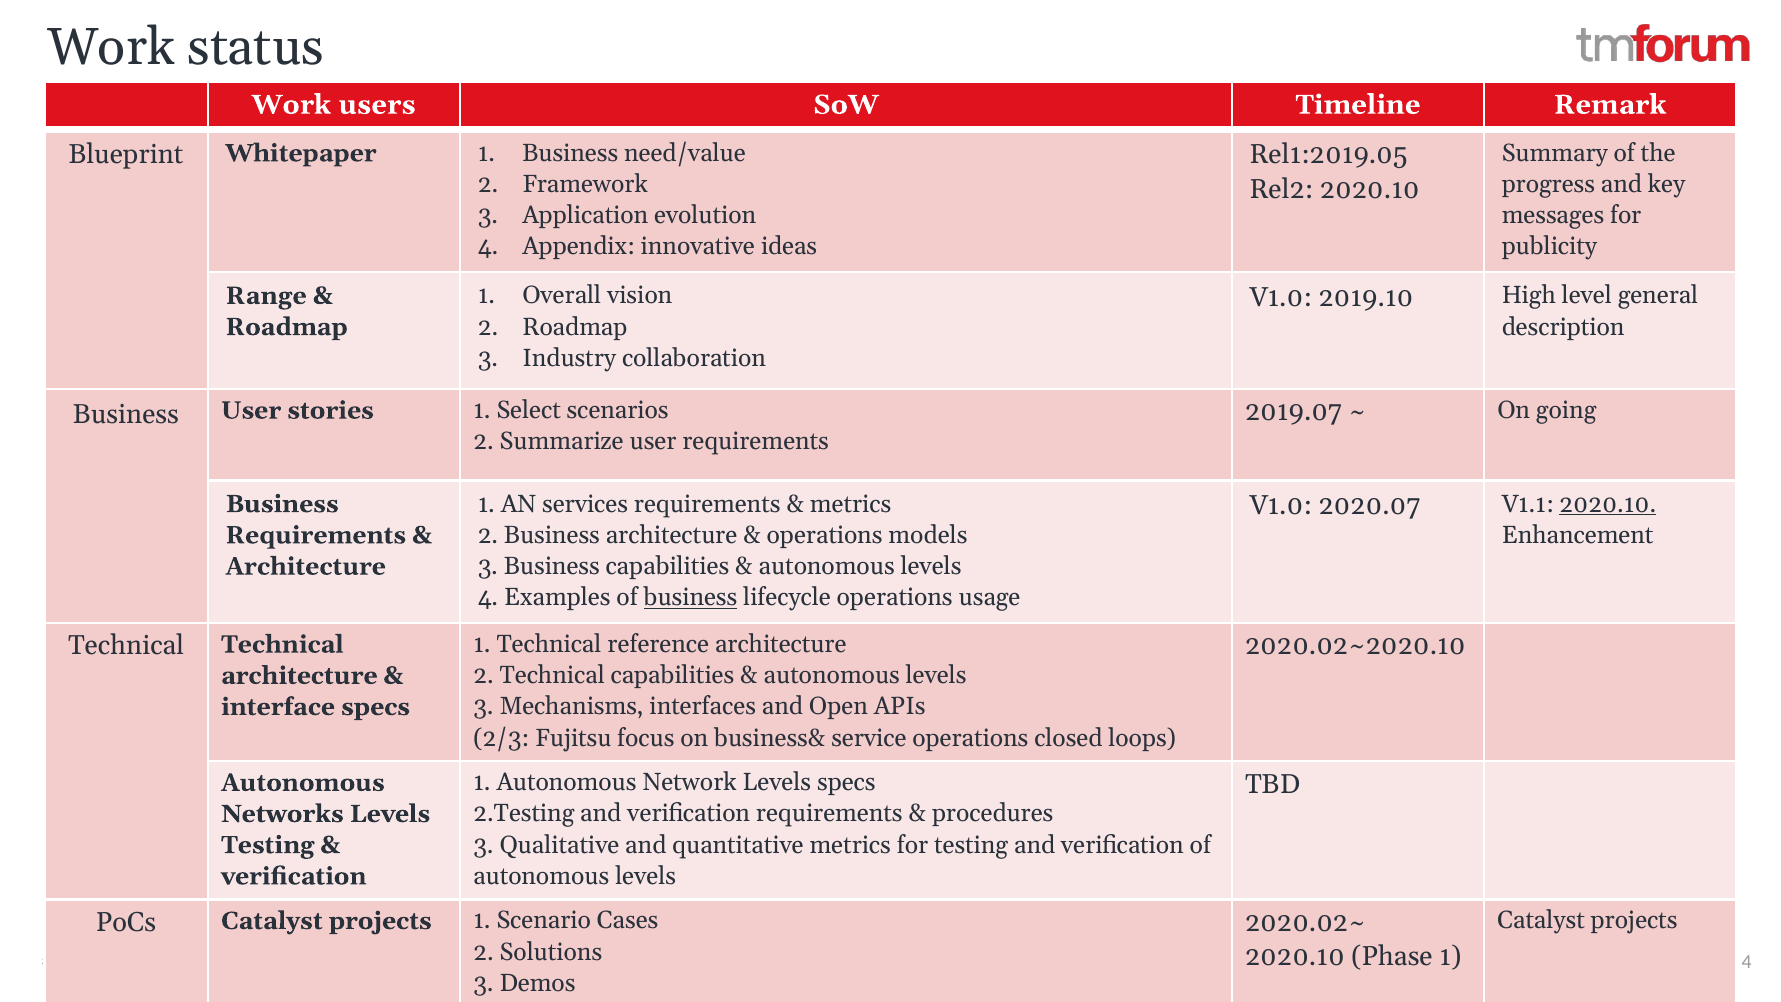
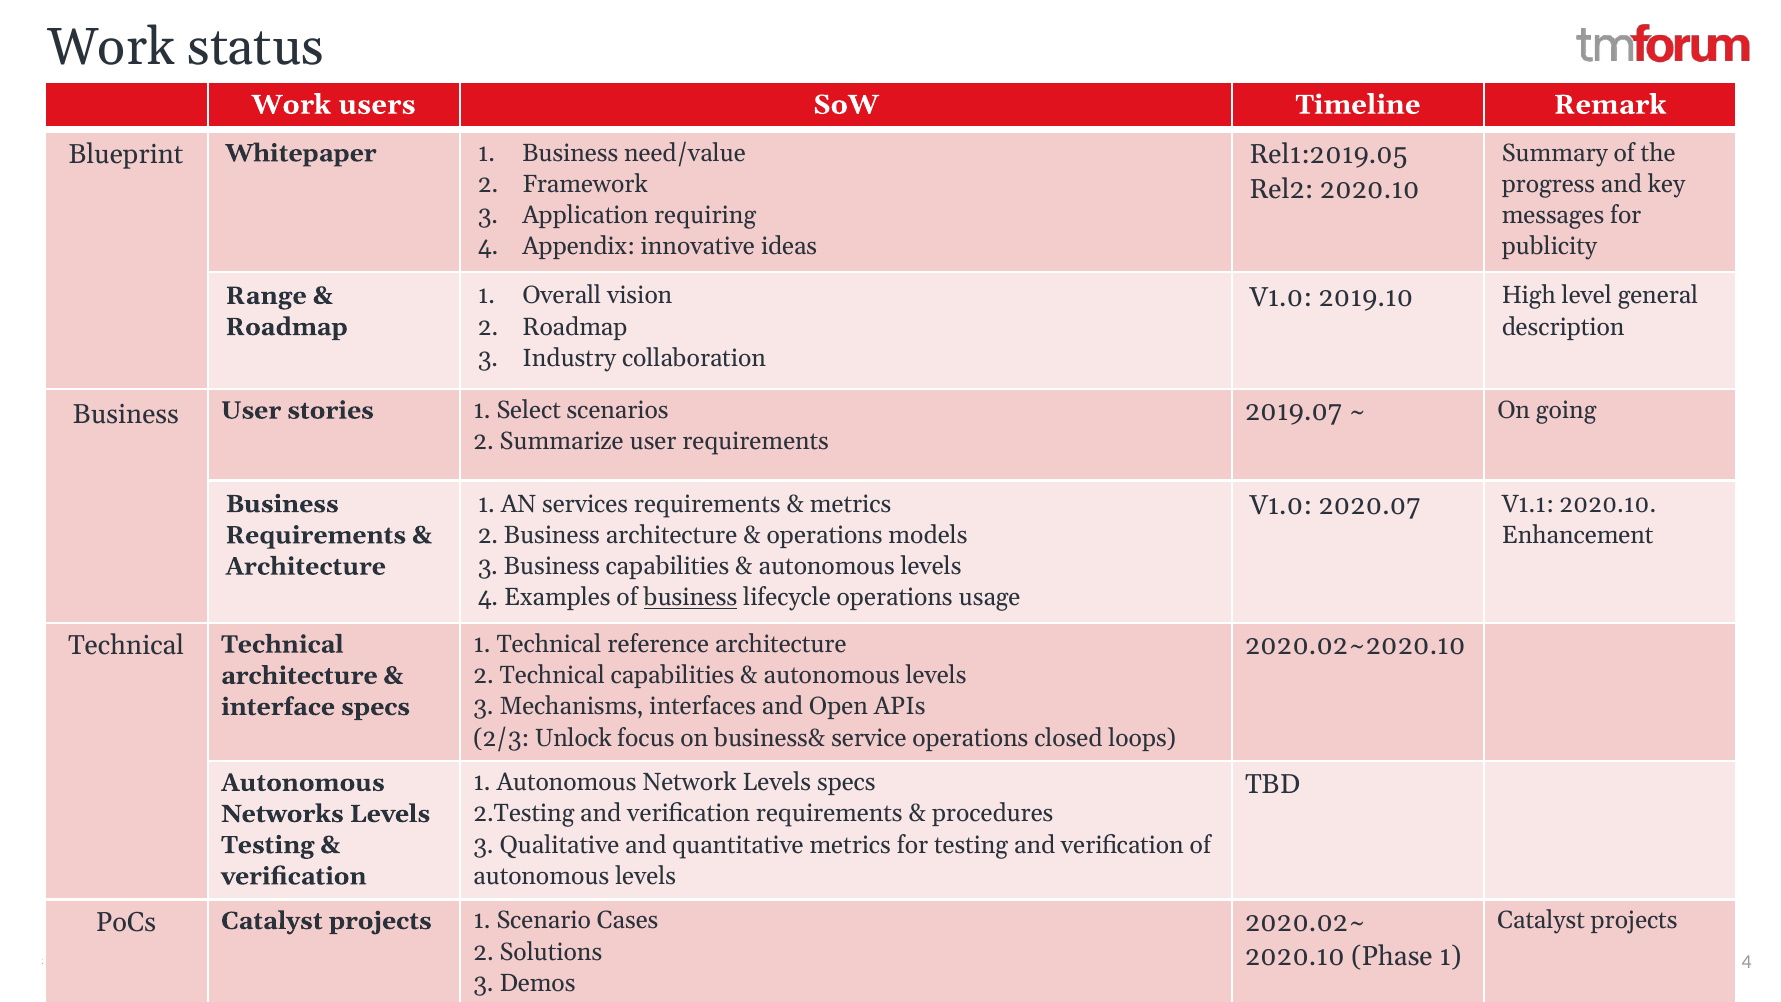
evolution: evolution -> requiring
2020.10 at (1608, 504) underline: present -> none
Fujitsu: Fujitsu -> Unlock
